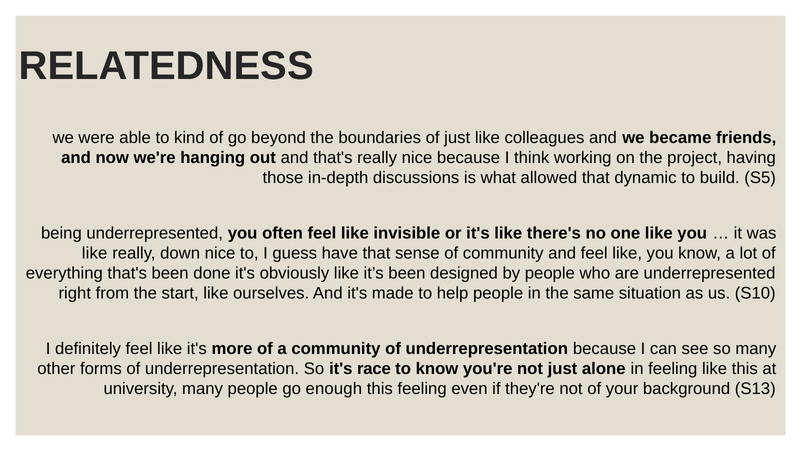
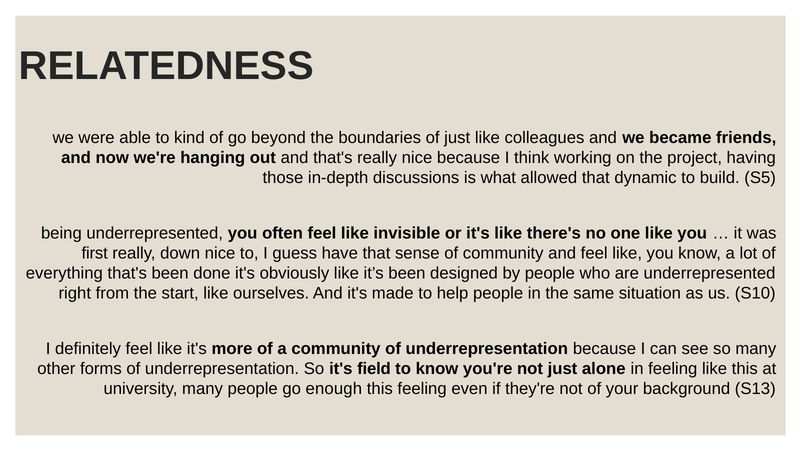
like at (95, 253): like -> first
race: race -> field
